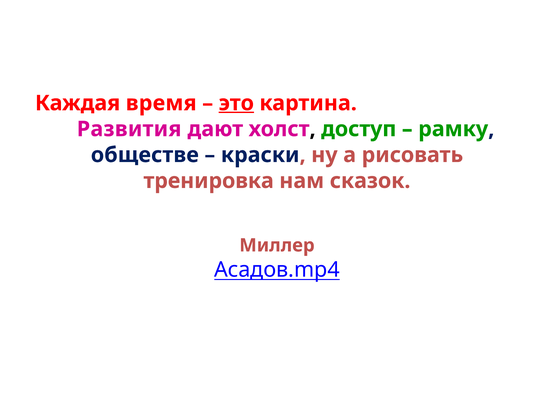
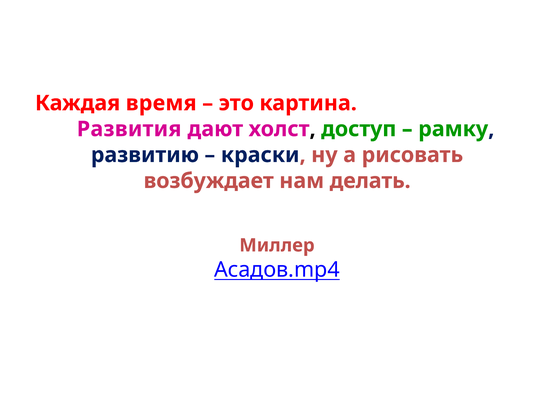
это underline: present -> none
обществе: обществе -> развитию
тренировка: тренировка -> возбуждает
сказок: сказок -> делать
